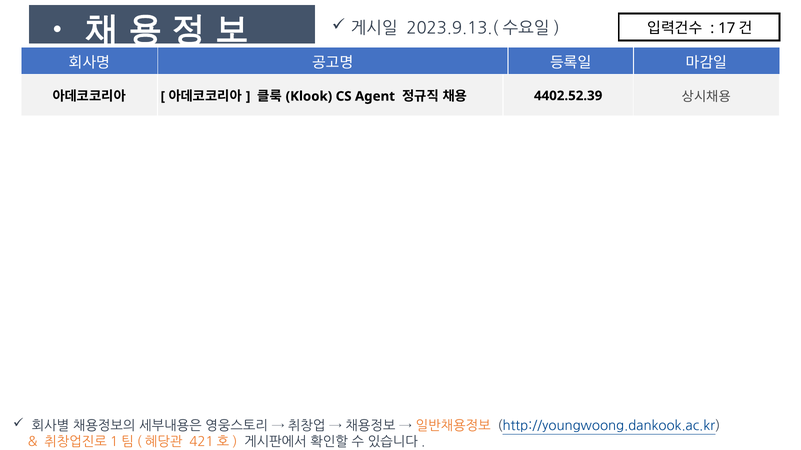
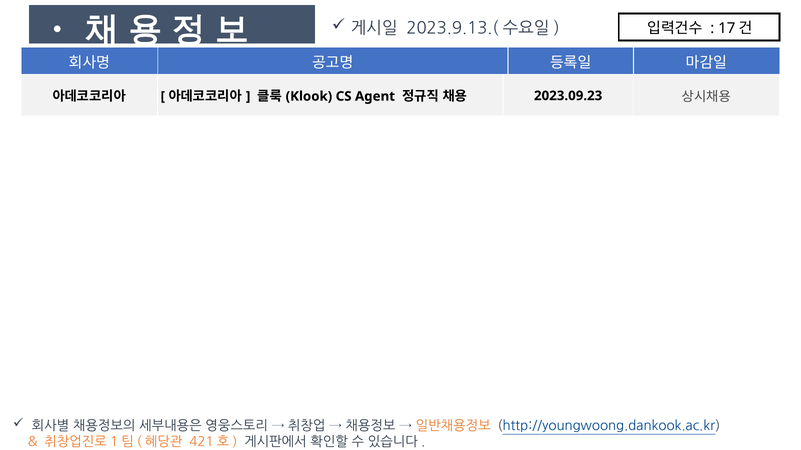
4402.52.39: 4402.52.39 -> 2023.09.23
